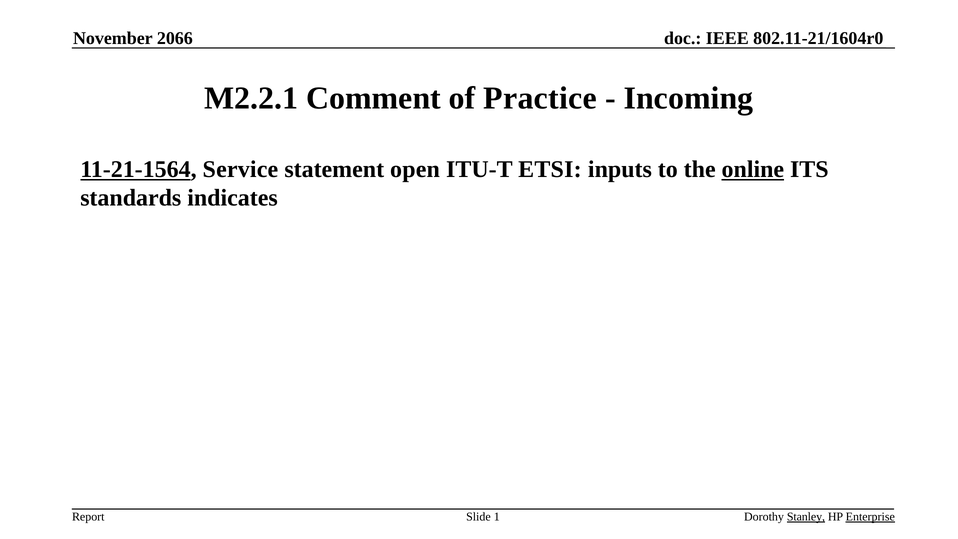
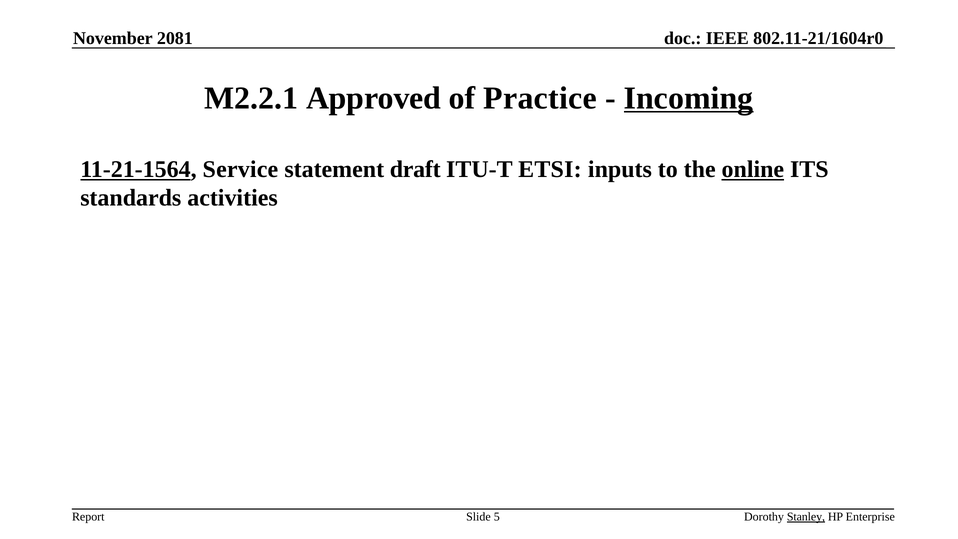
2066: 2066 -> 2081
Comment: Comment -> Approved
Incoming underline: none -> present
open: open -> draft
indicates: indicates -> activities
1: 1 -> 5
Enterprise underline: present -> none
